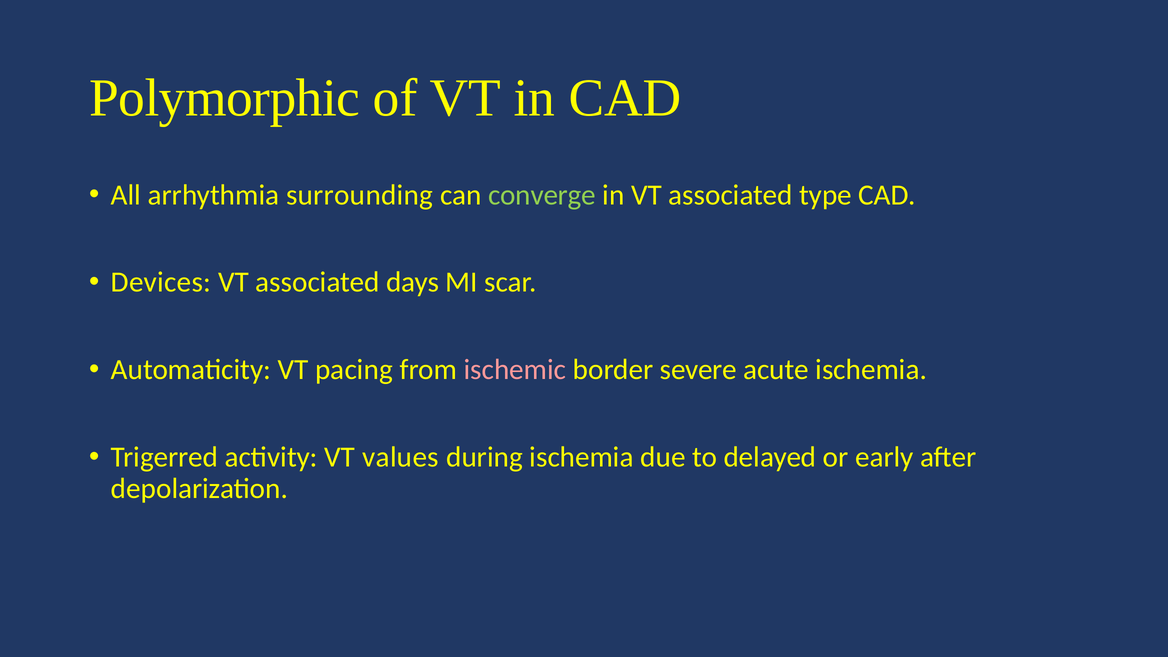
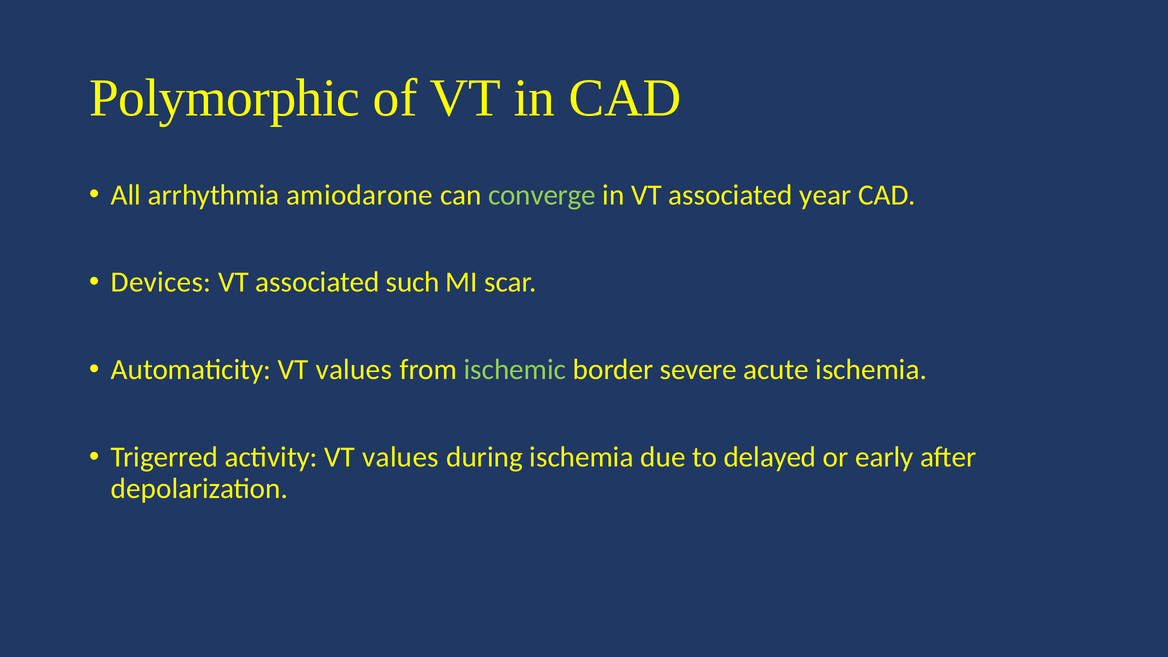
surrounding: surrounding -> amiodarone
type: type -> year
days: days -> such
Automaticity VT pacing: pacing -> values
ischemic colour: pink -> light green
